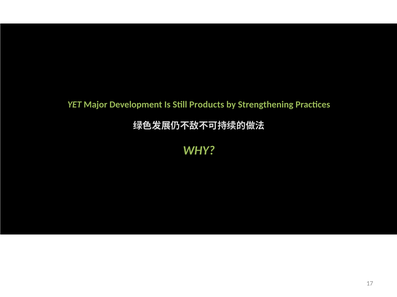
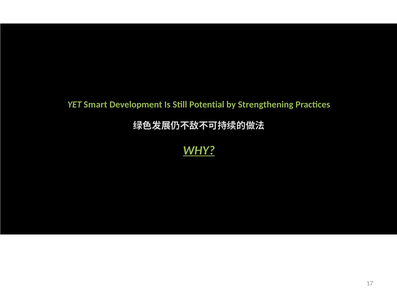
Major: Major -> Smart
Products: Products -> Potential
WHY underline: none -> present
